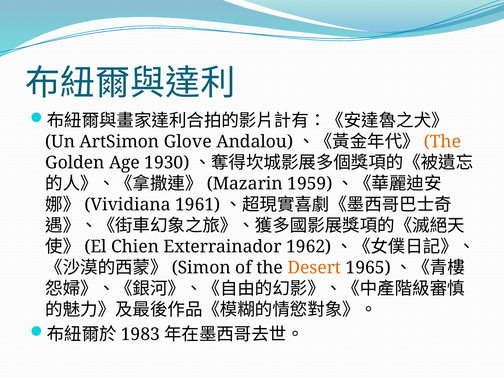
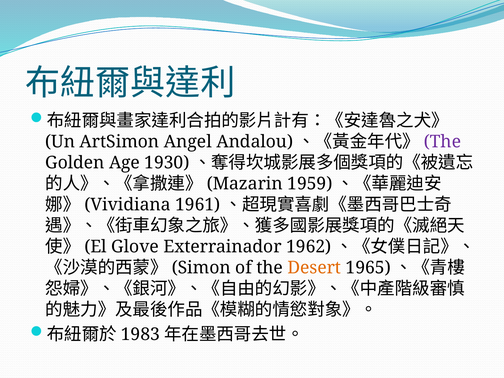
Glove: Glove -> Angel
The at (442, 142) colour: orange -> purple
Chien: Chien -> Glove
